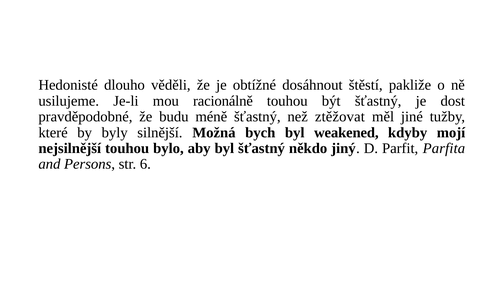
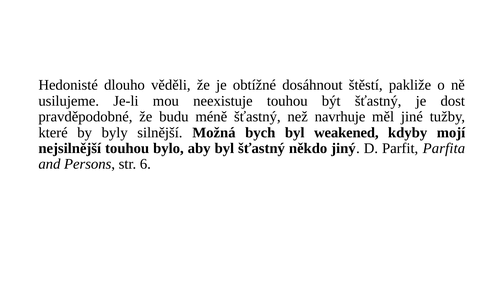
racionálně: racionálně -> neexistuje
ztěžovat: ztěžovat -> navrhuje
